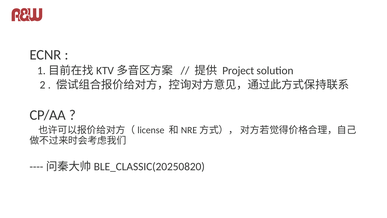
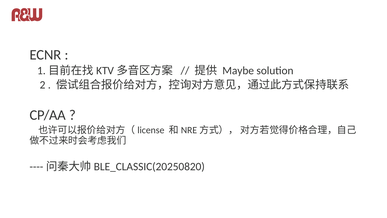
Project: Project -> Maybe
